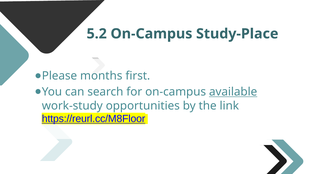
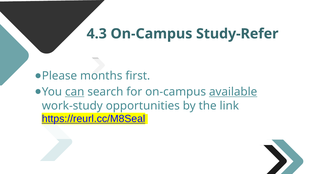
5.2: 5.2 -> 4.3
Study-Place: Study-Place -> Study-Refer
can underline: none -> present
https://reurl.cc/M8Floor: https://reurl.cc/M8Floor -> https://reurl.cc/M8Seal
